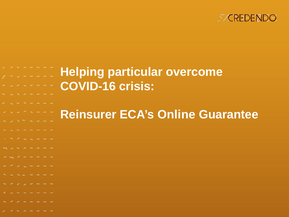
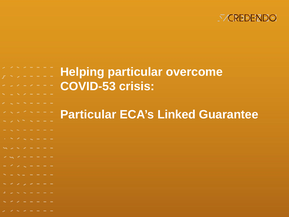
COVID-16: COVID-16 -> COVID-53
Reinsurer at (88, 114): Reinsurer -> Particular
Online: Online -> Linked
